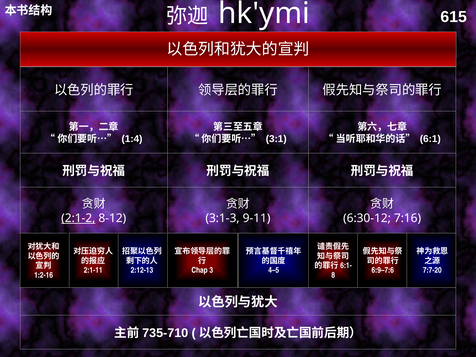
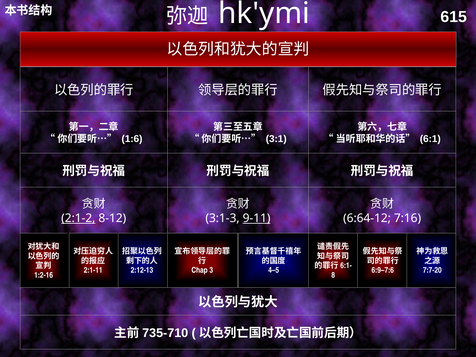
1:4: 1:4 -> 1:6
9-11 underline: none -> present
6:30-12: 6:30-12 -> 6:64-12
